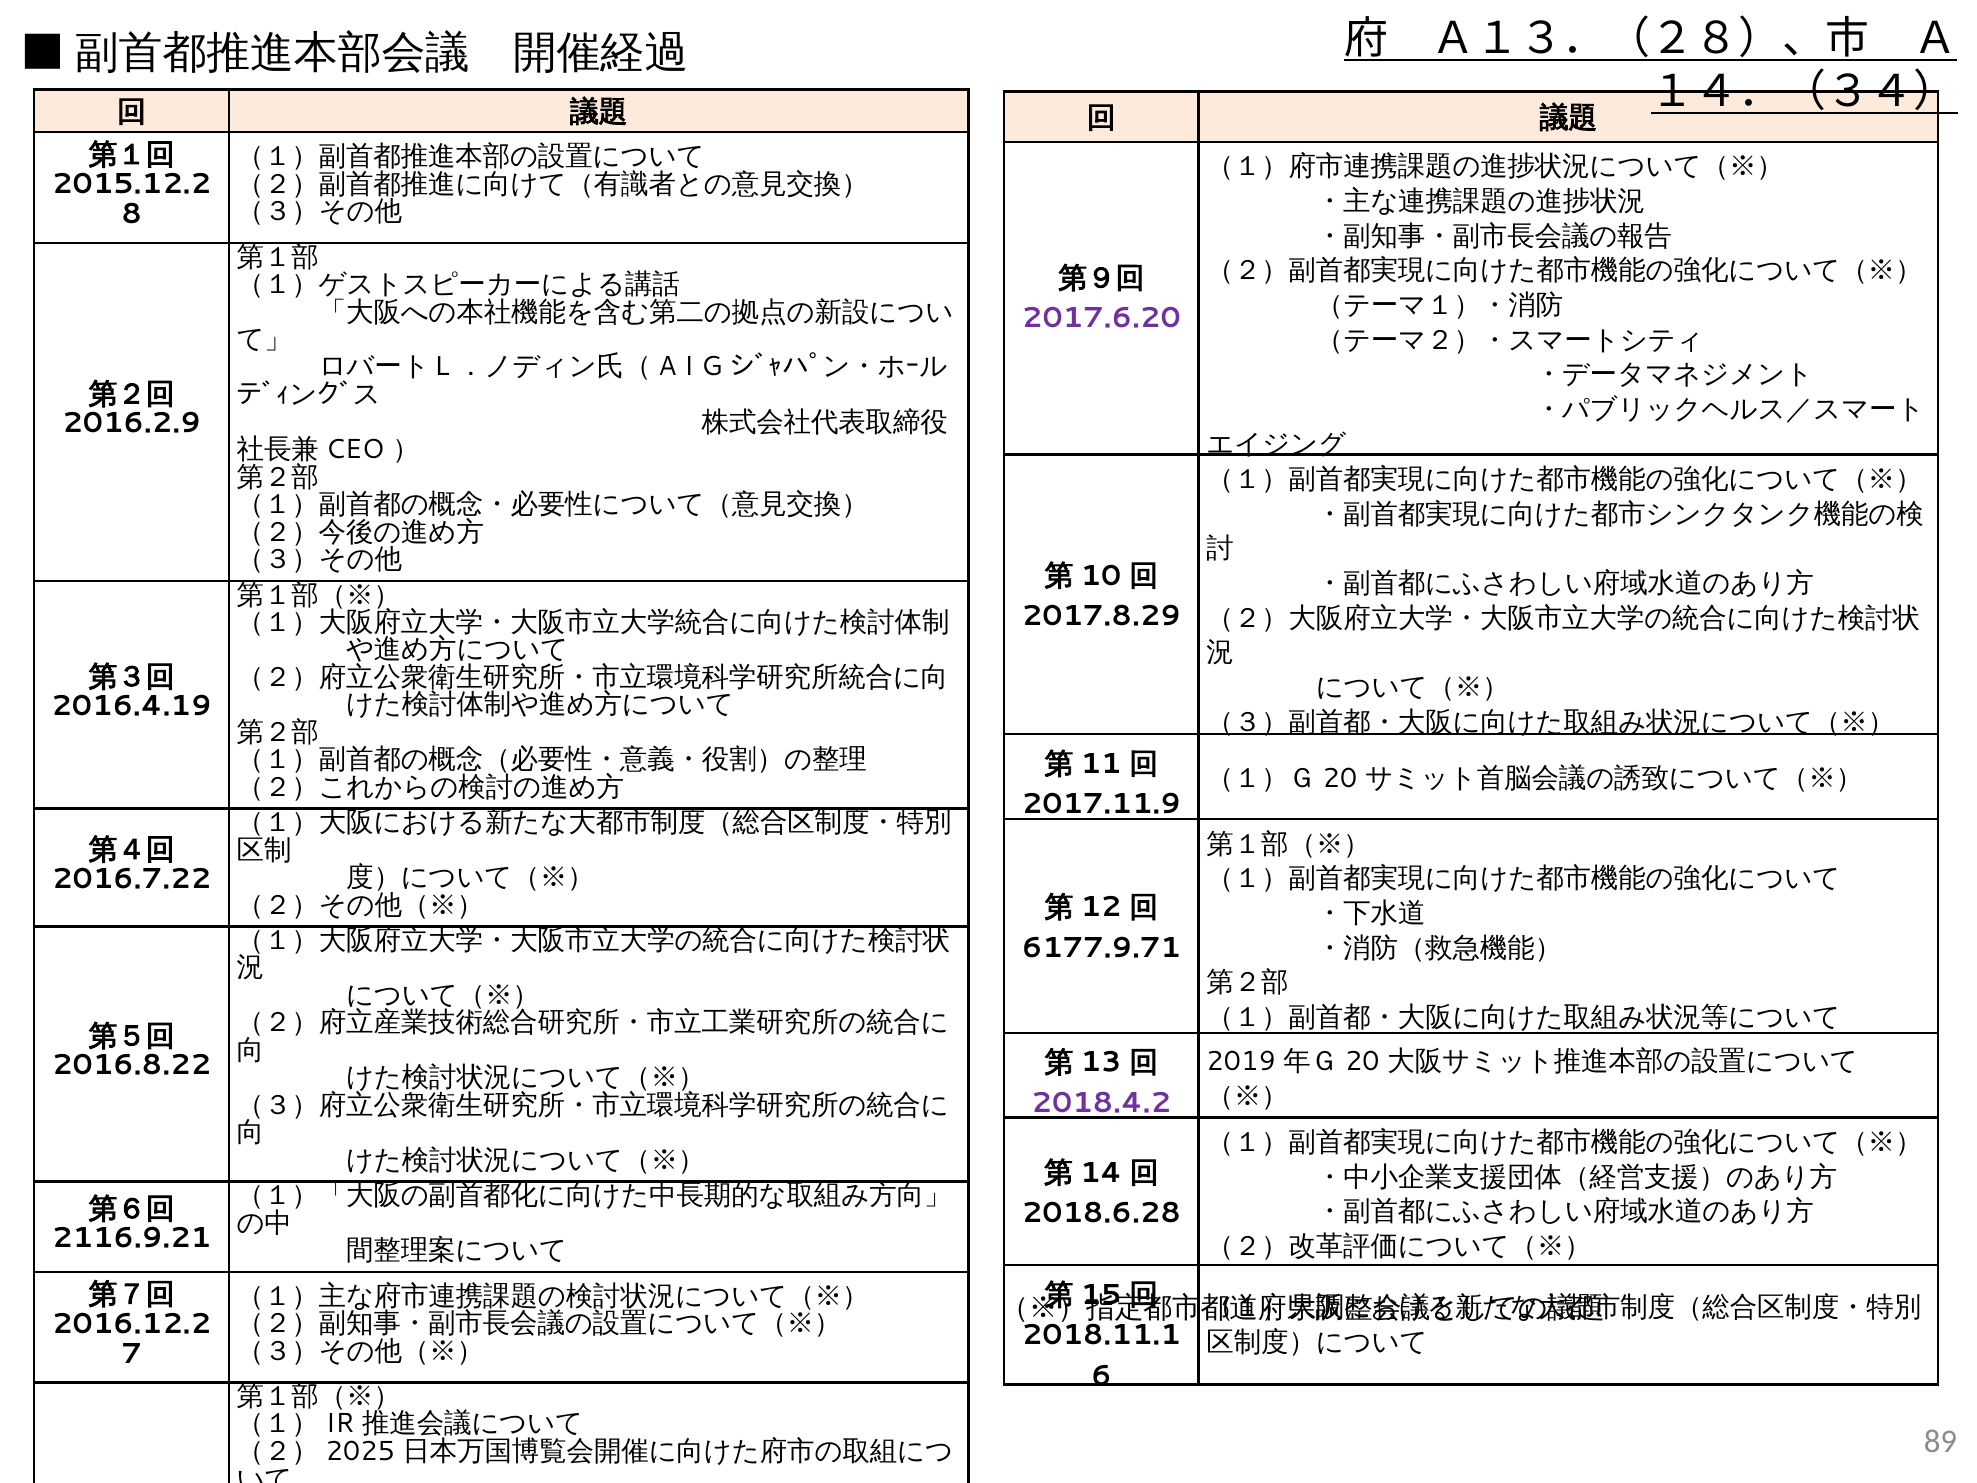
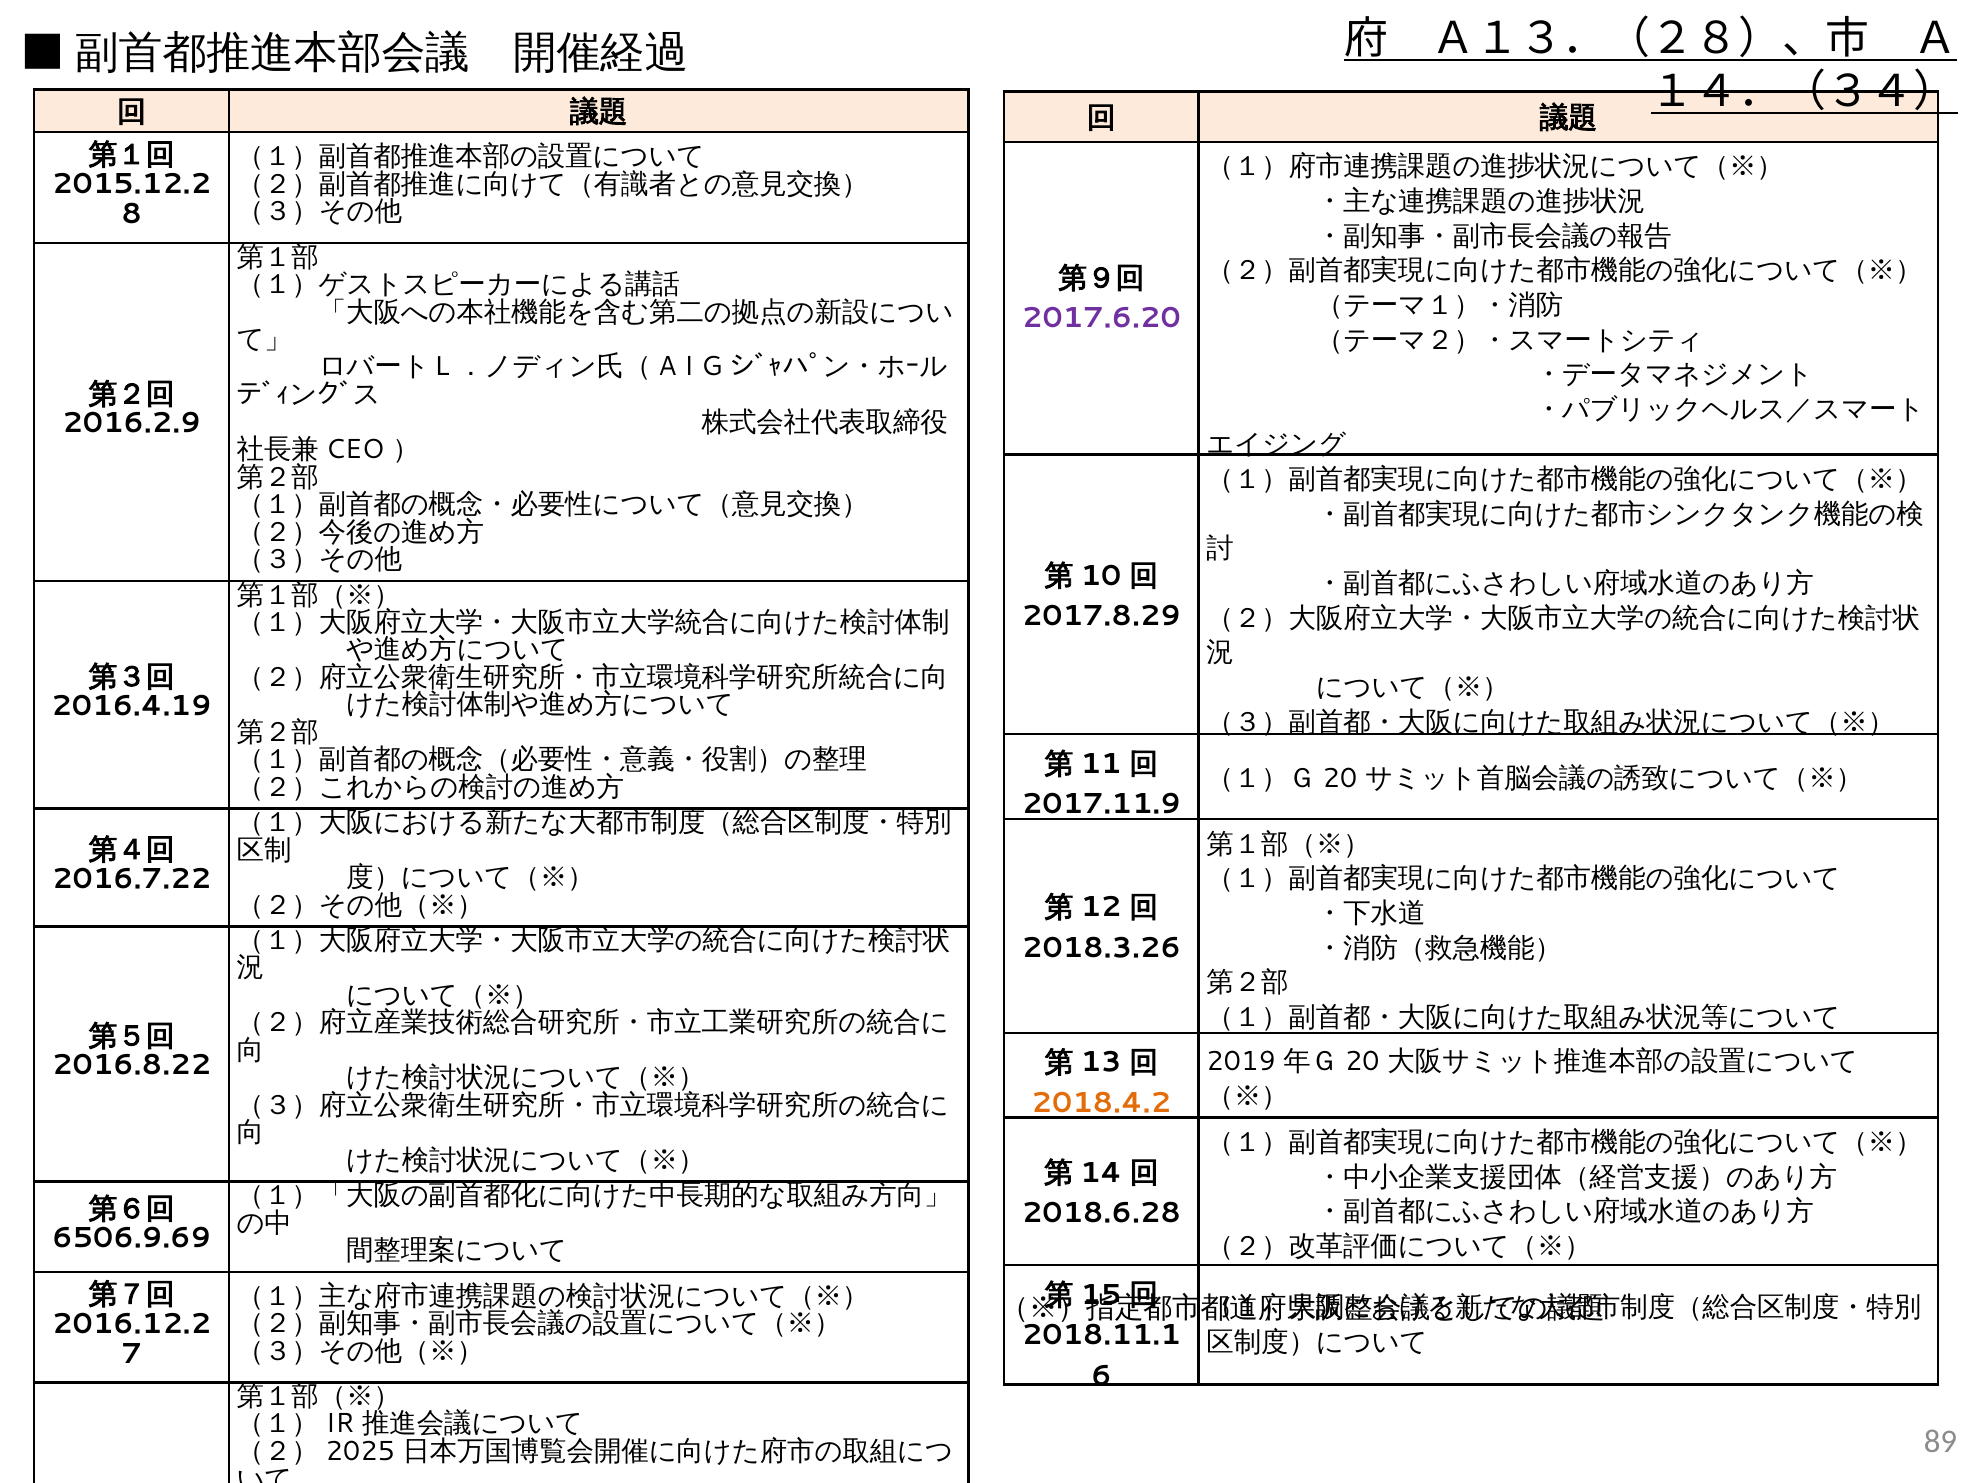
6177.9.71: 6177.9.71 -> 2018.3.26
2018.4.2 colour: purple -> orange
2116.9.21: 2116.9.21 -> 6506.9.69
